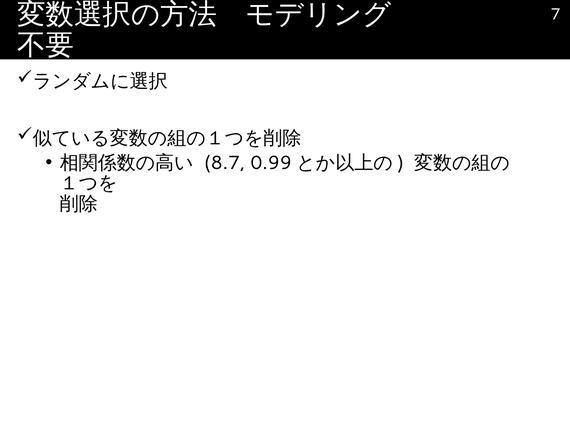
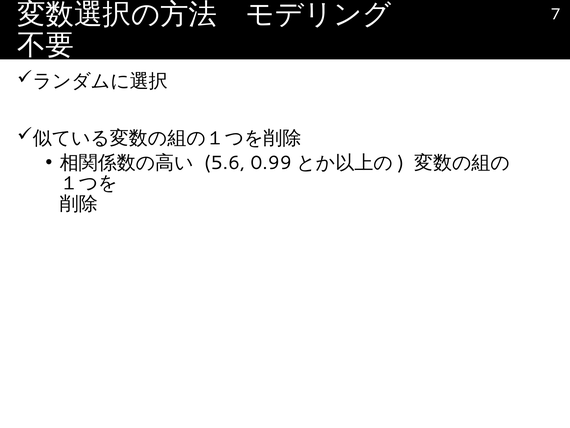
8.7: 8.7 -> 5.6
